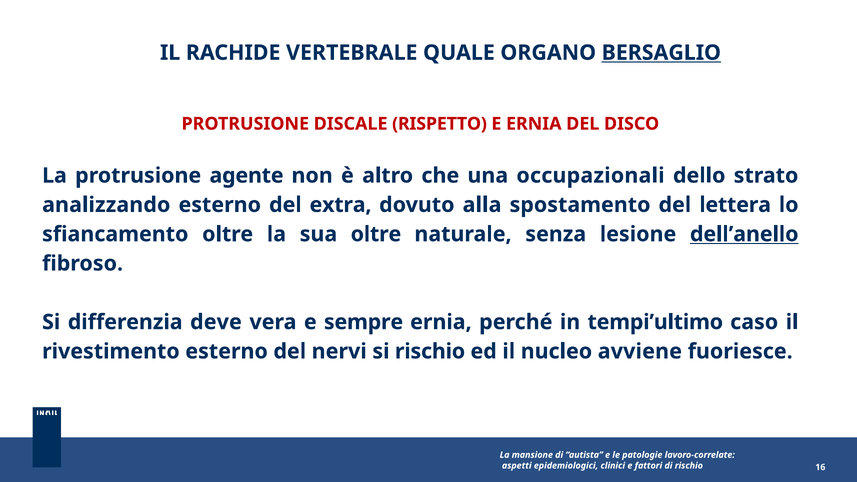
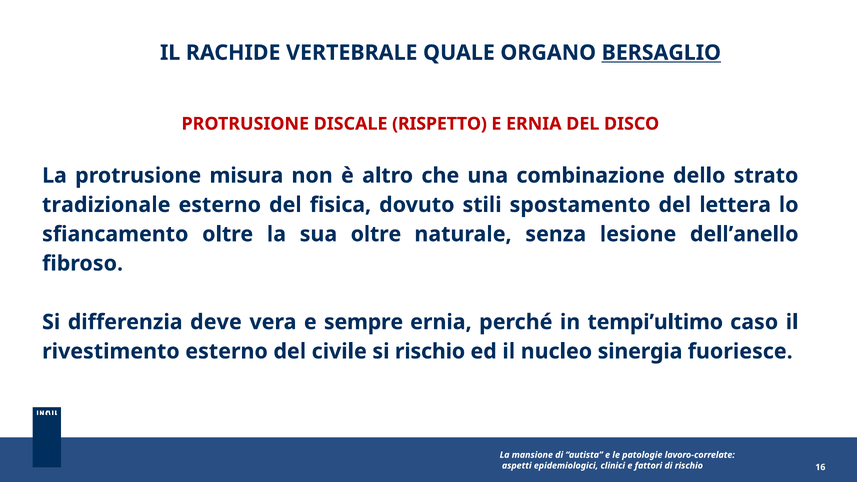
agente: agente -> misura
occupazionali: occupazionali -> combinazione
analizzando: analizzando -> tradizionale
extra: extra -> fisica
alla: alla -> stili
dell’anello underline: present -> none
nervi: nervi -> civile
avviene: avviene -> sinergia
